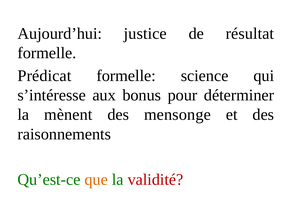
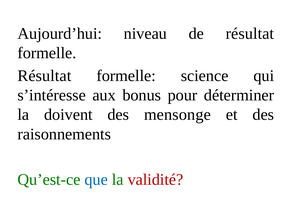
justice: justice -> niveau
Prédicat at (44, 76): Prédicat -> Résultat
mènent: mènent -> doivent
que colour: orange -> blue
